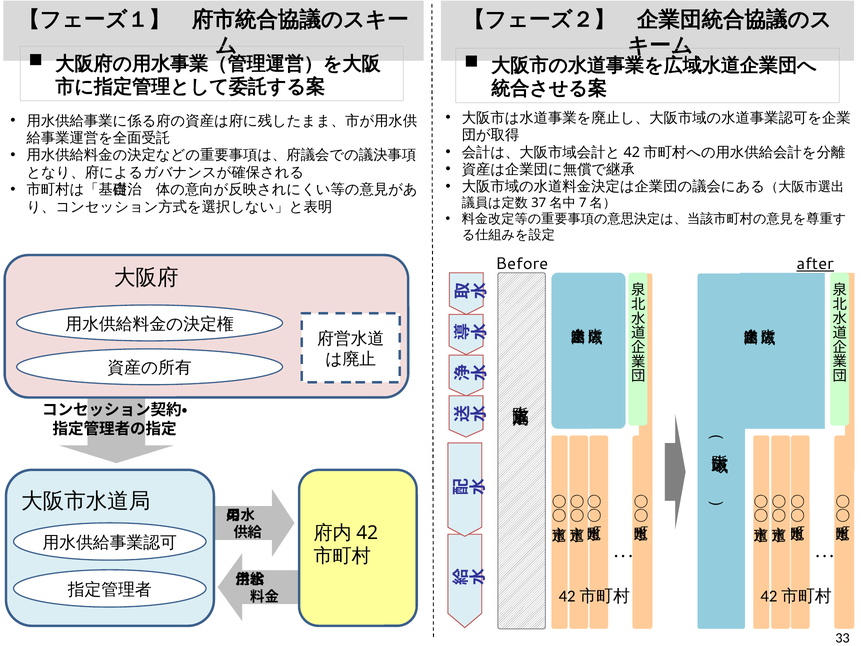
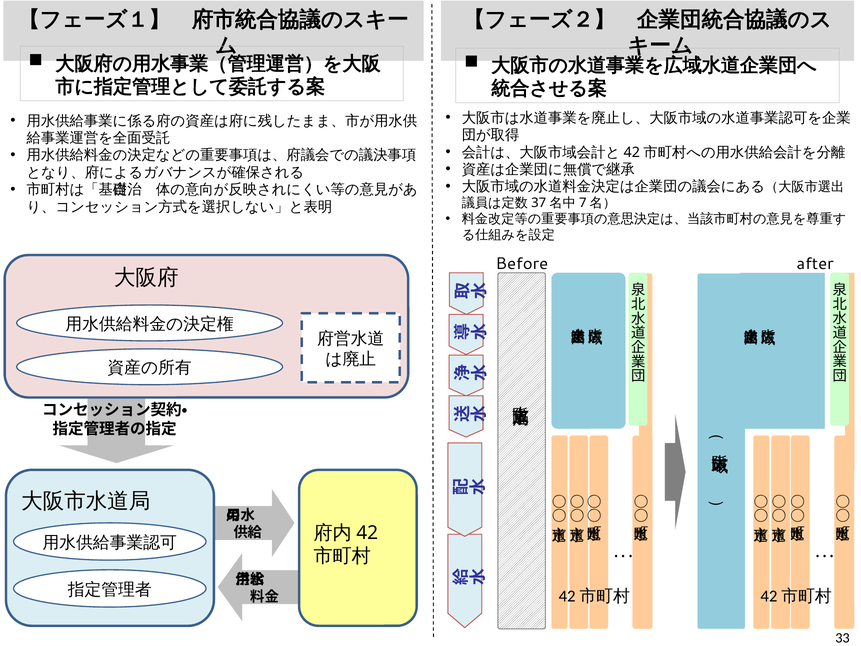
after underline: present -> none
